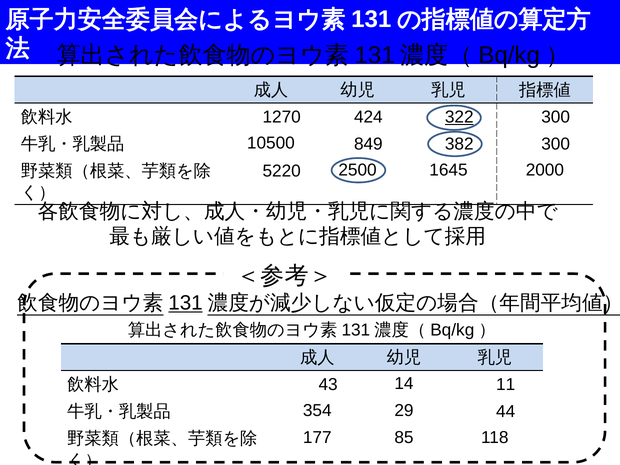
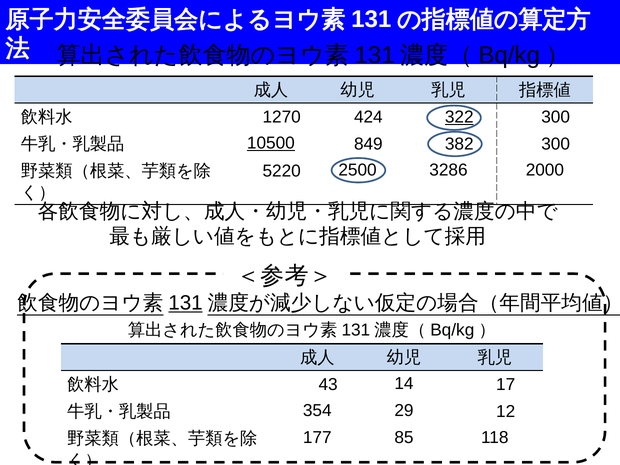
10500 underline: none -> present
1645: 1645 -> 3286
11: 11 -> 17
44: 44 -> 12
